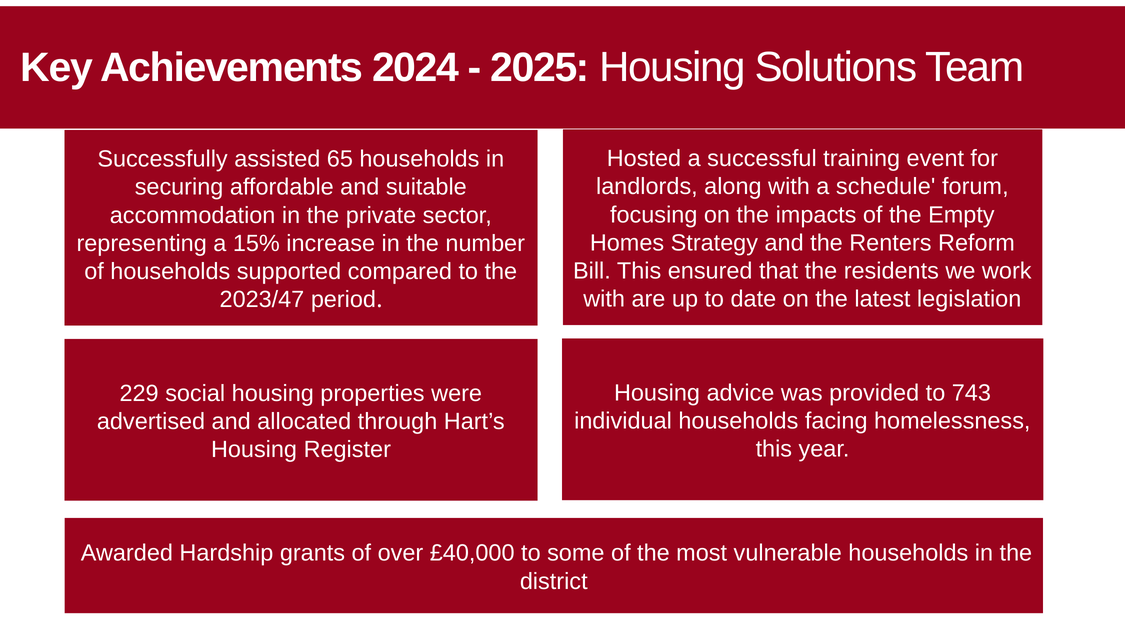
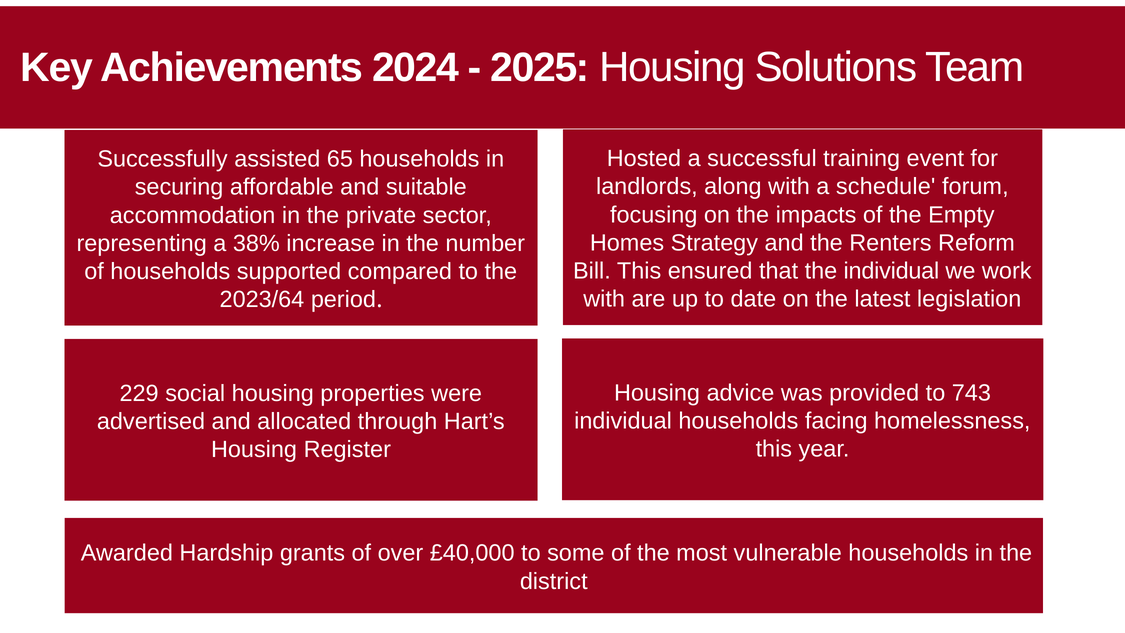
15%: 15% -> 38%
the residents: residents -> individual
2023/47: 2023/47 -> 2023/64
